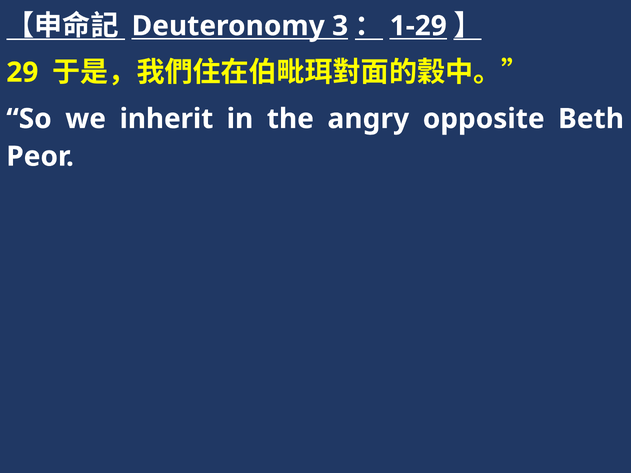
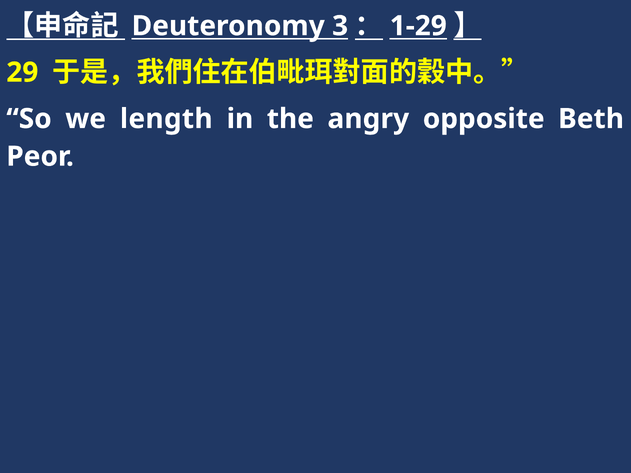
inherit: inherit -> length
